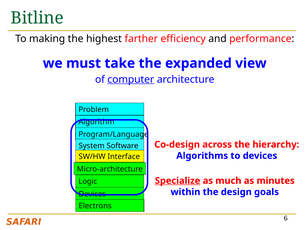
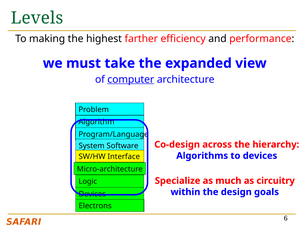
Bitline: Bitline -> Levels
Specialize underline: present -> none
minutes: minutes -> circuitry
